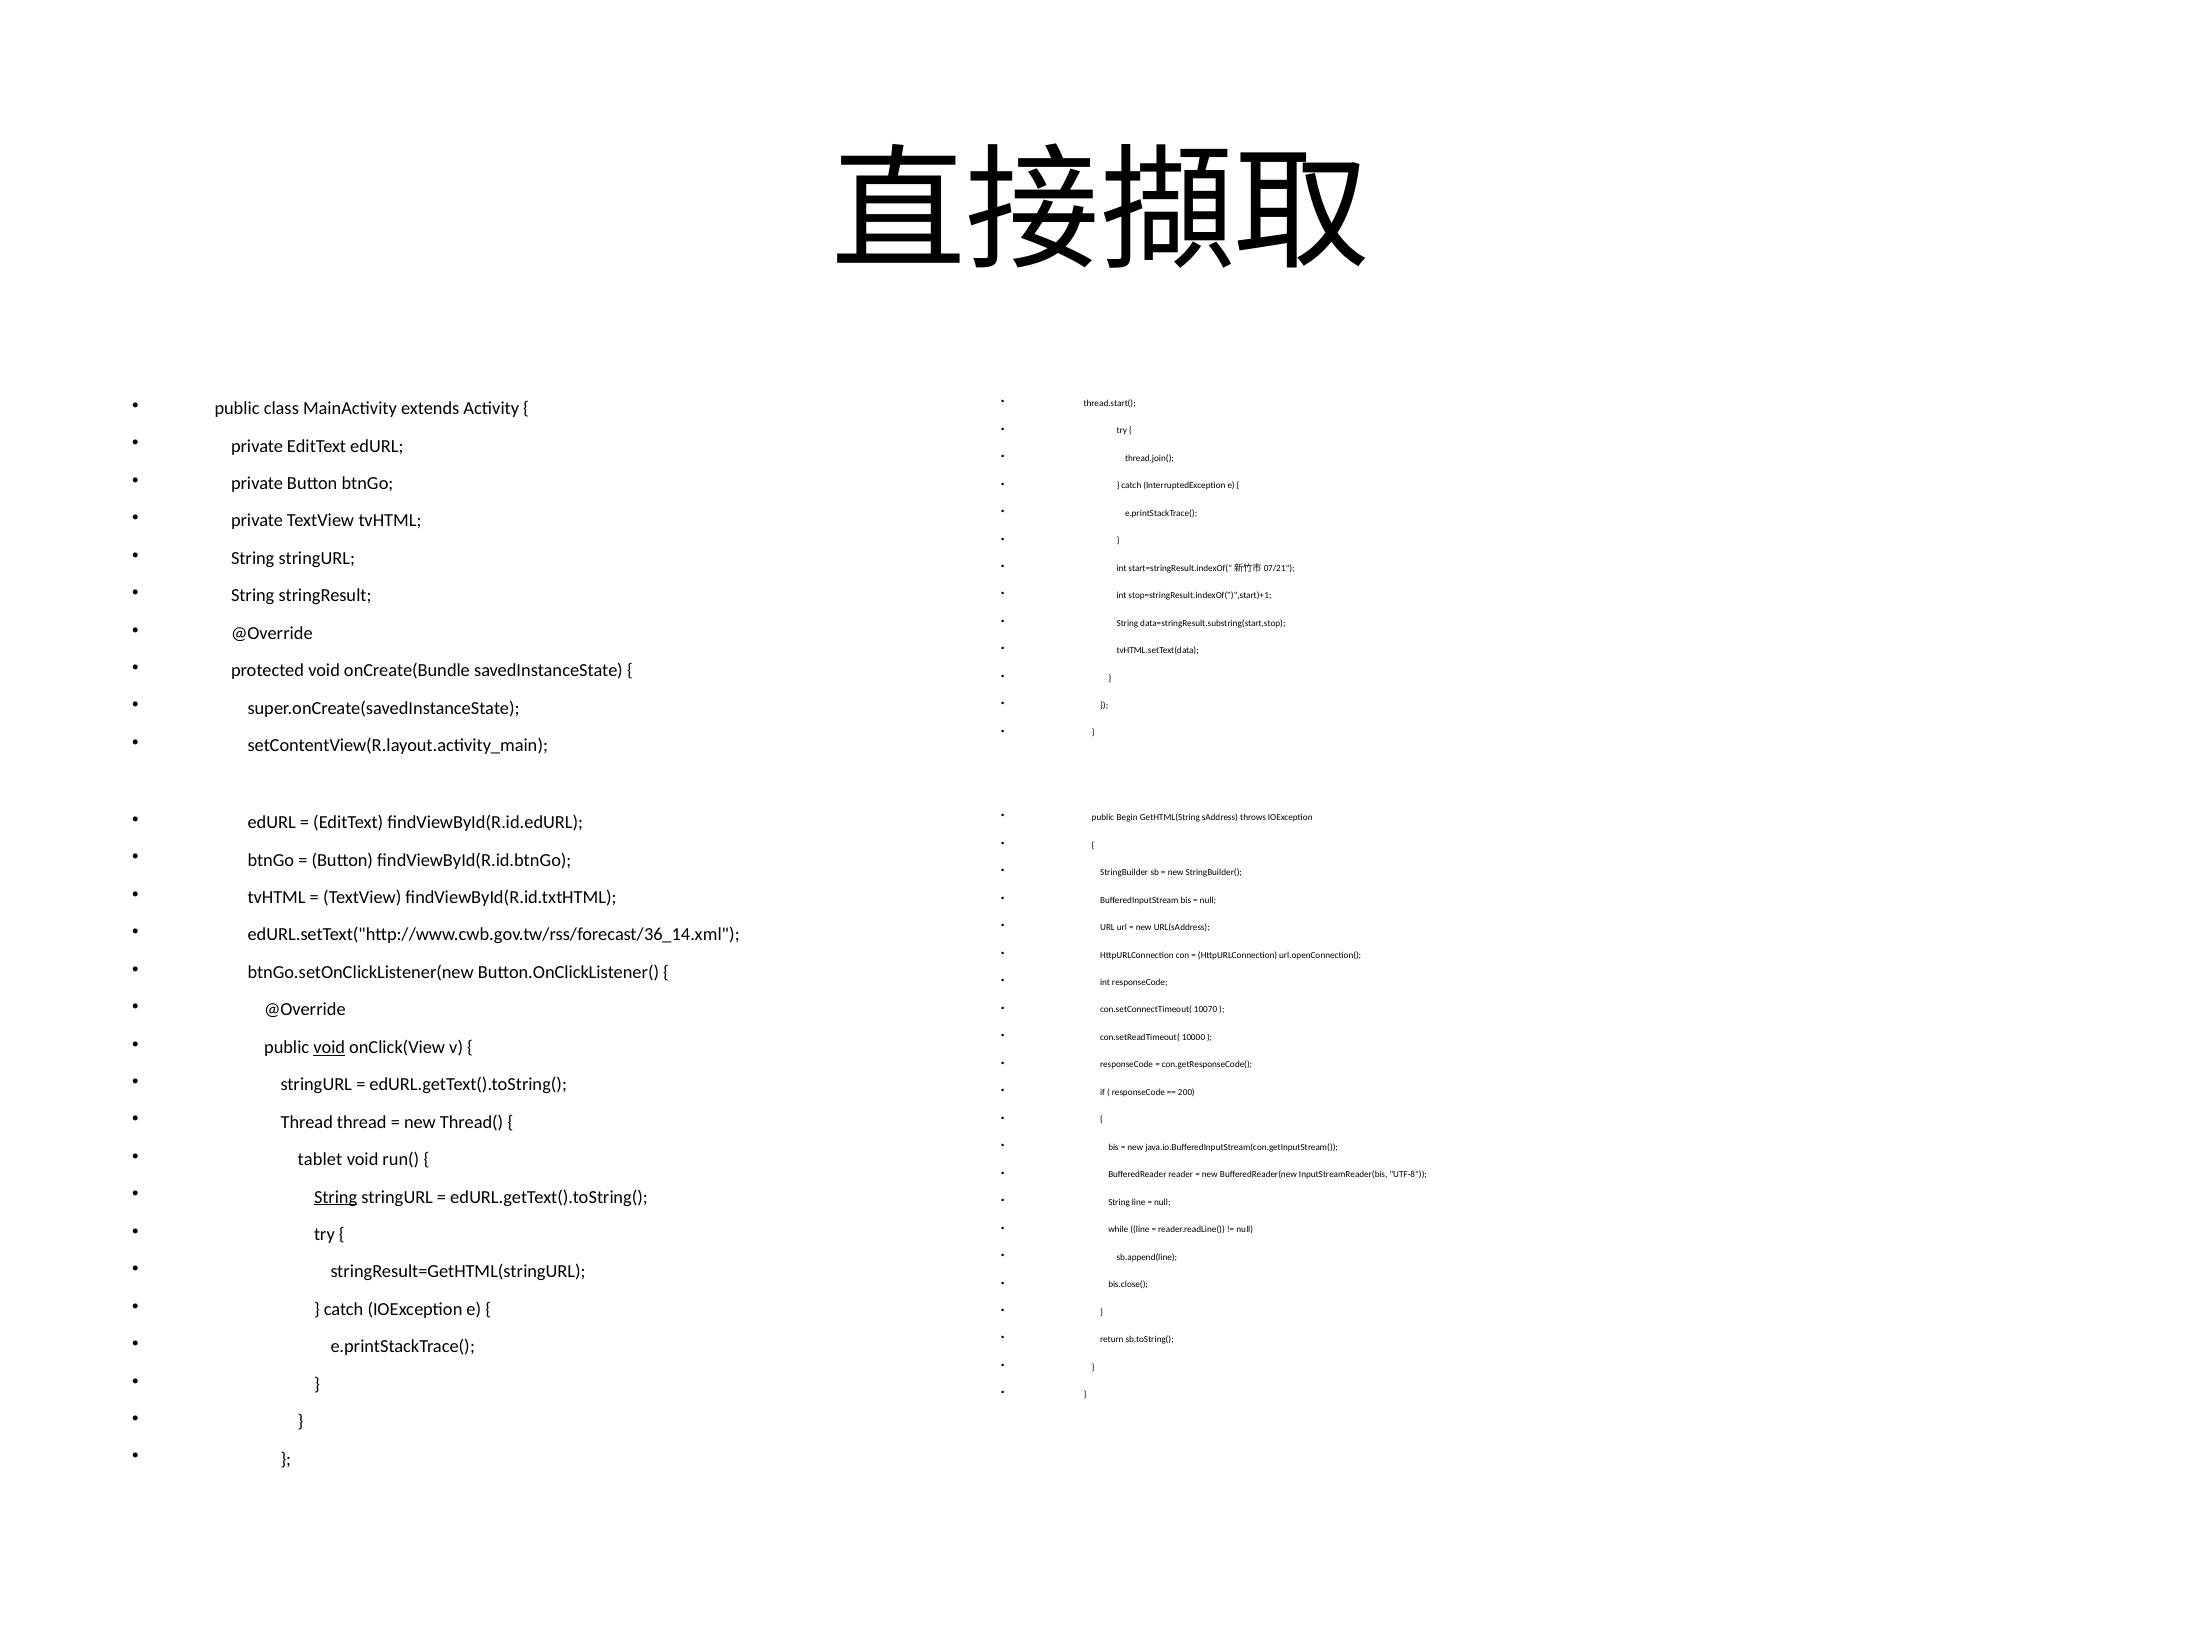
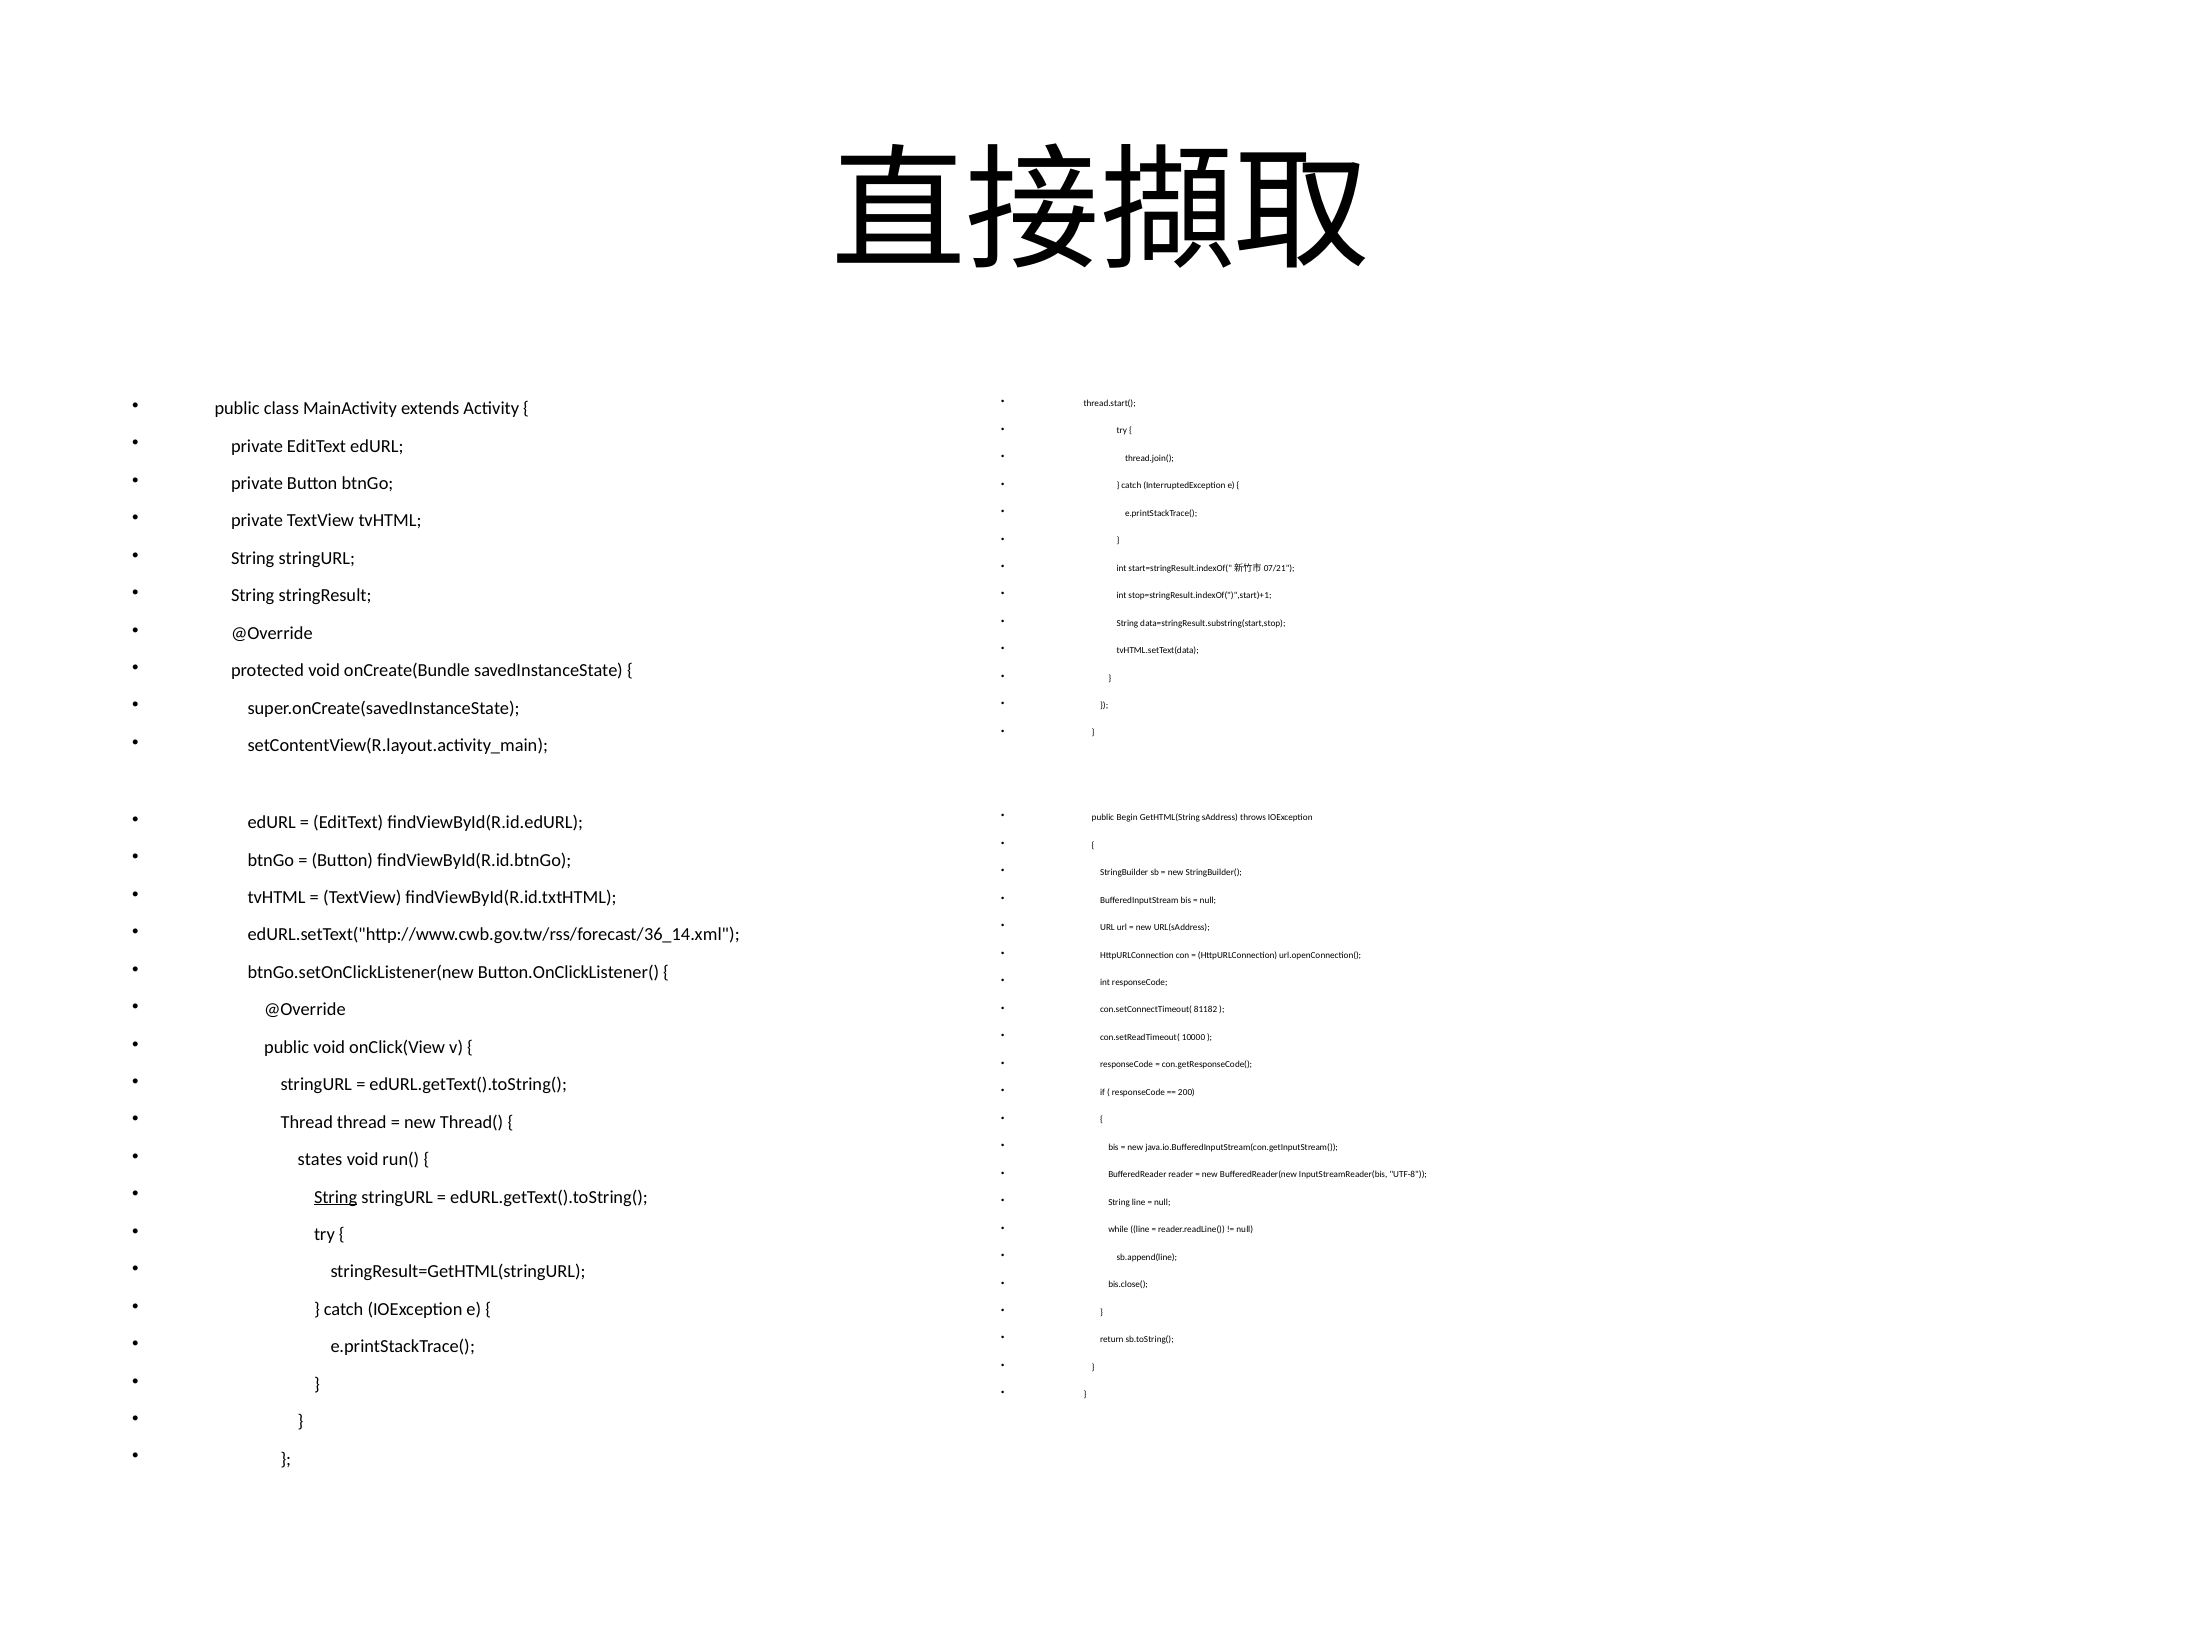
10070: 10070 -> 81182
void at (329, 1047) underline: present -> none
tablet: tablet -> states
